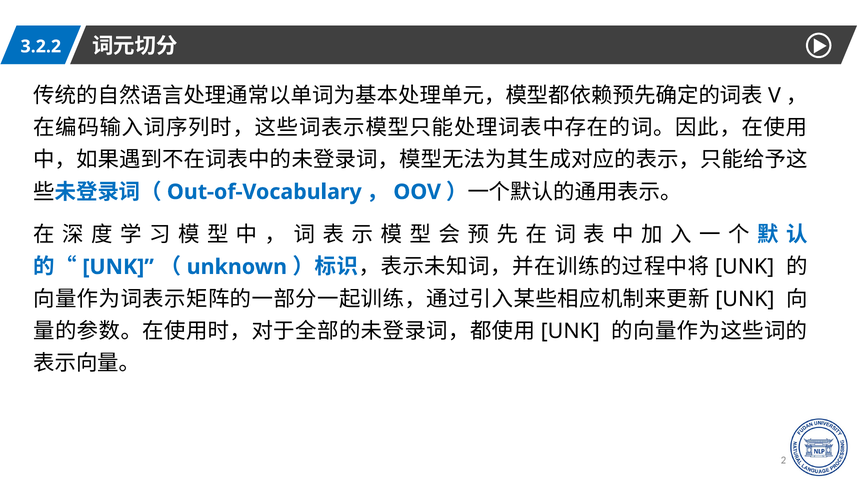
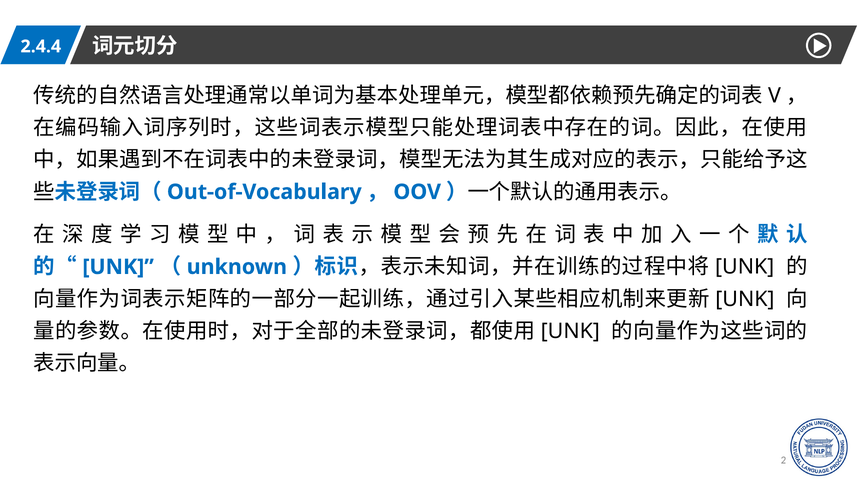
3.2.2: 3.2.2 -> 2.4.4
